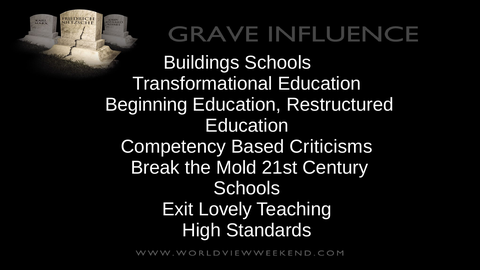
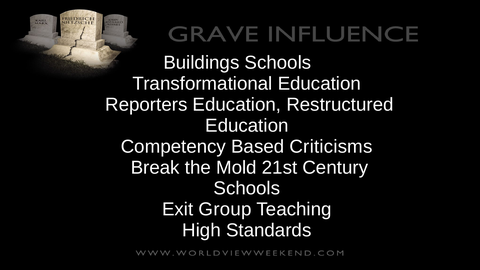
Beginning: Beginning -> Reporters
Lovely: Lovely -> Group
